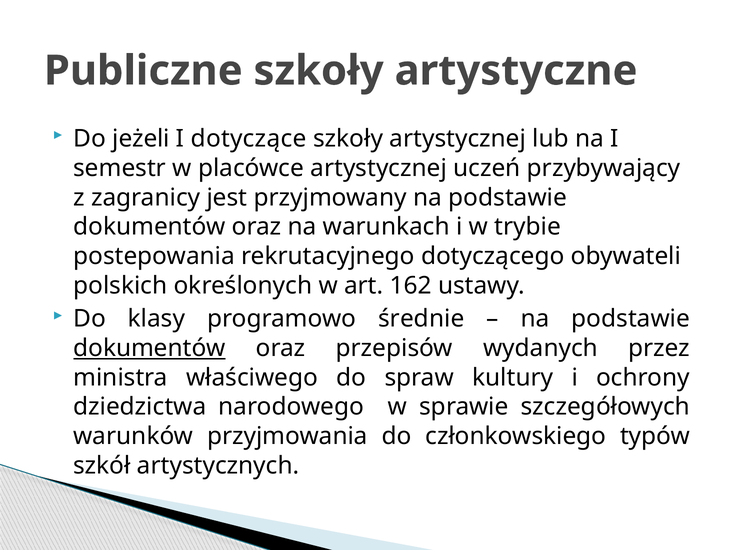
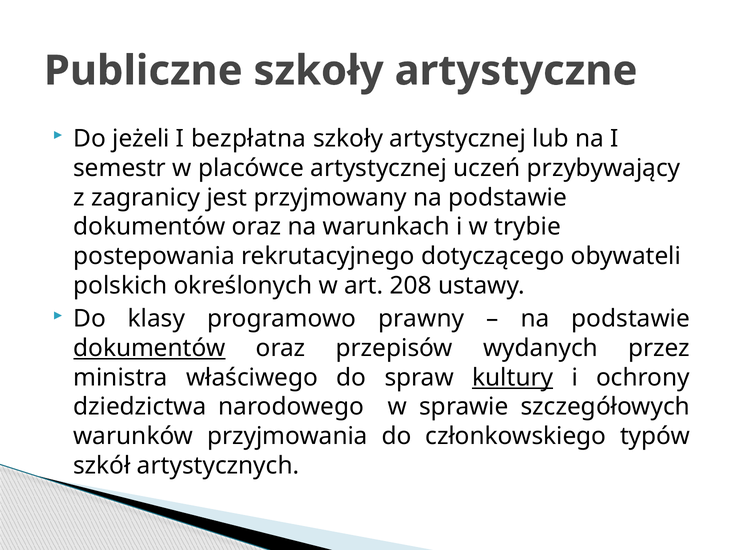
dotyczące: dotyczące -> bezpłatna
162: 162 -> 208
średnie: średnie -> prawny
kultury underline: none -> present
